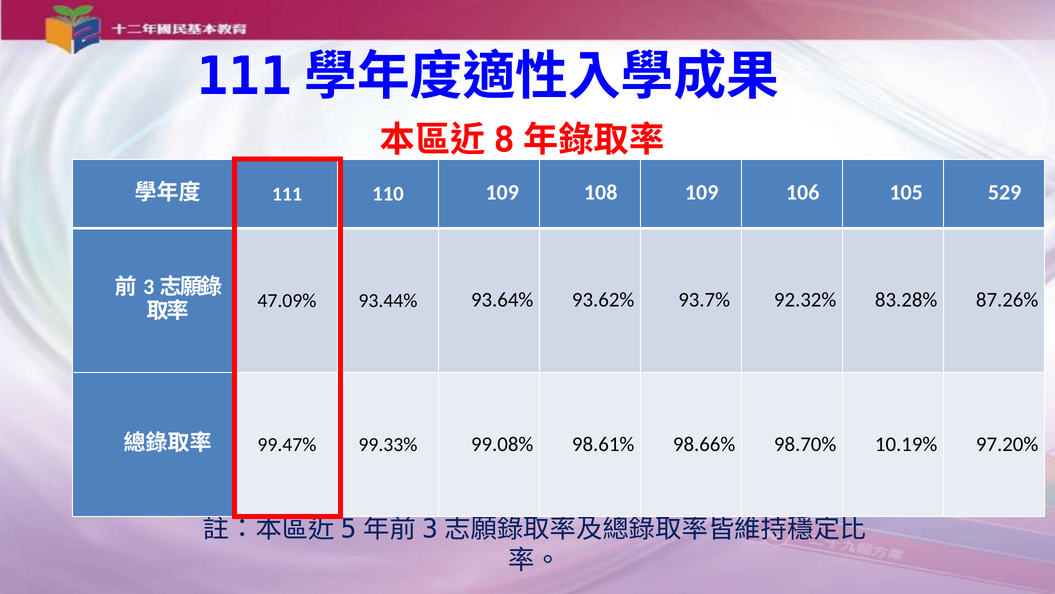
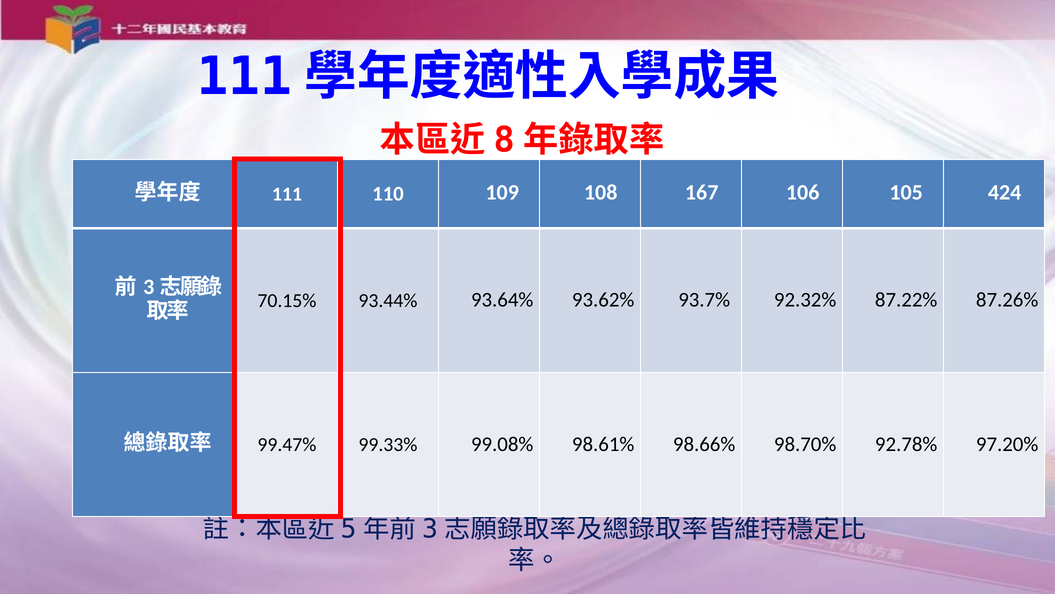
108 109: 109 -> 167
529: 529 -> 424
47.09%: 47.09% -> 70.15%
83.28%: 83.28% -> 87.22%
10.19%: 10.19% -> 92.78%
